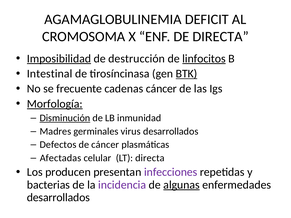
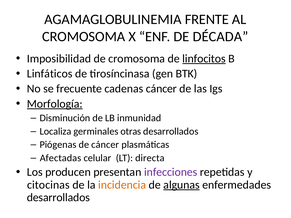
DEFICIT: DEFICIT -> FRENTE
DE DIRECTA: DIRECTA -> DÉCADA
Imposibilidad underline: present -> none
de destrucción: destrucción -> cromosoma
Intestinal: Intestinal -> Linfáticos
BTK underline: present -> none
Disminución underline: present -> none
Madres: Madres -> Localiza
virus: virus -> otras
Defectos: Defectos -> Piógenas
bacterias: bacterias -> citocinas
incidencia colour: purple -> orange
